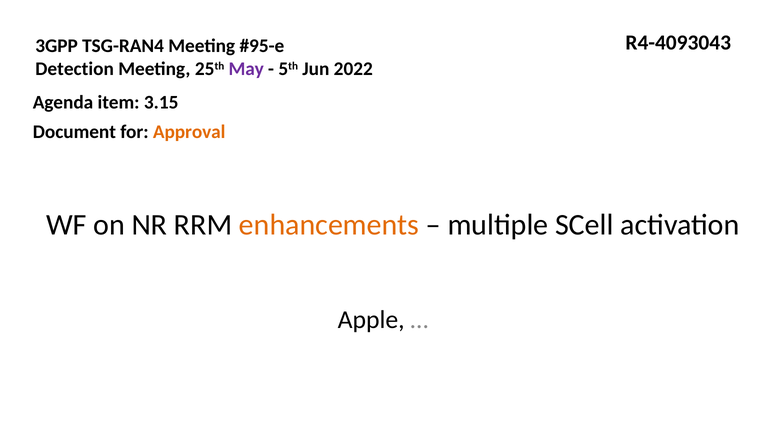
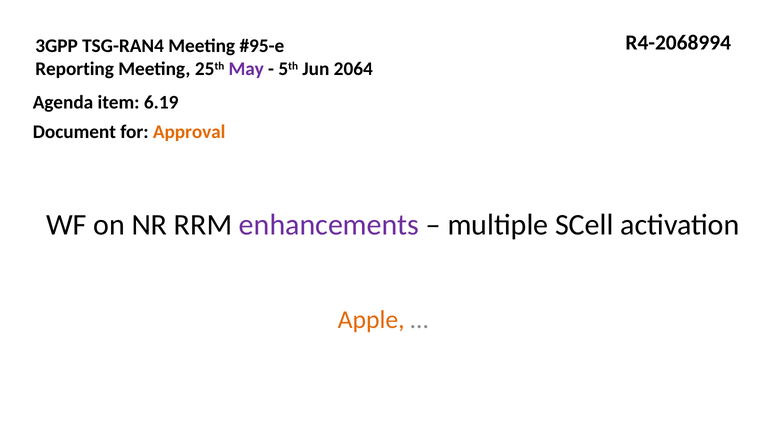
R4-4093043: R4-4093043 -> R4-2068994
Detection: Detection -> Reporting
2022: 2022 -> 2064
3.15: 3.15 -> 6.19
enhancements colour: orange -> purple
Apple colour: black -> orange
